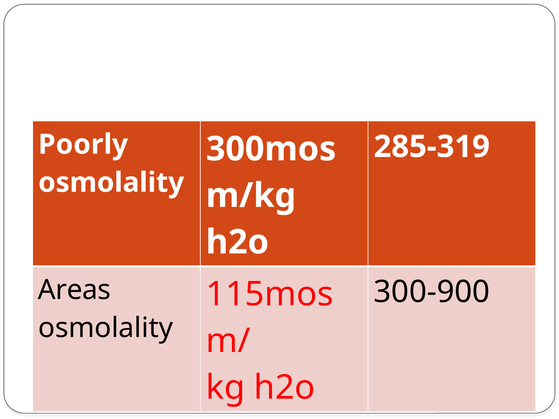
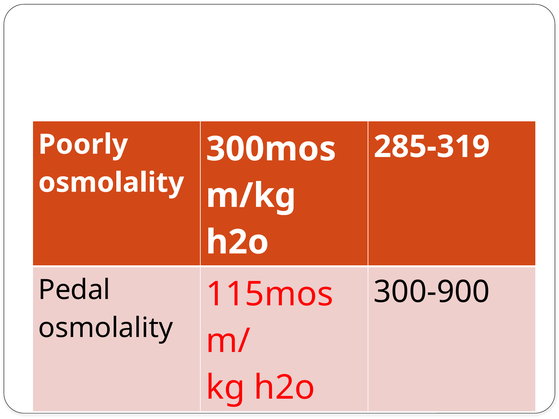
Areas: Areas -> Pedal
